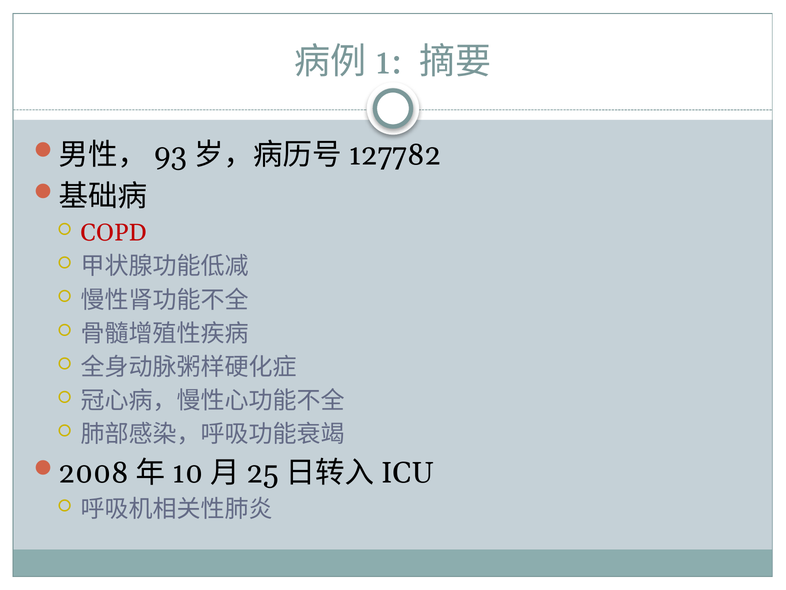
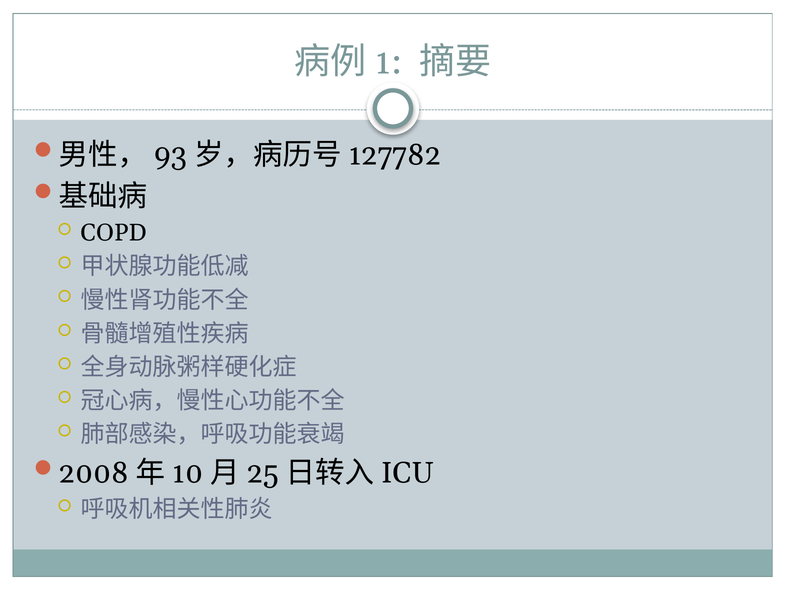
COPD colour: red -> black
